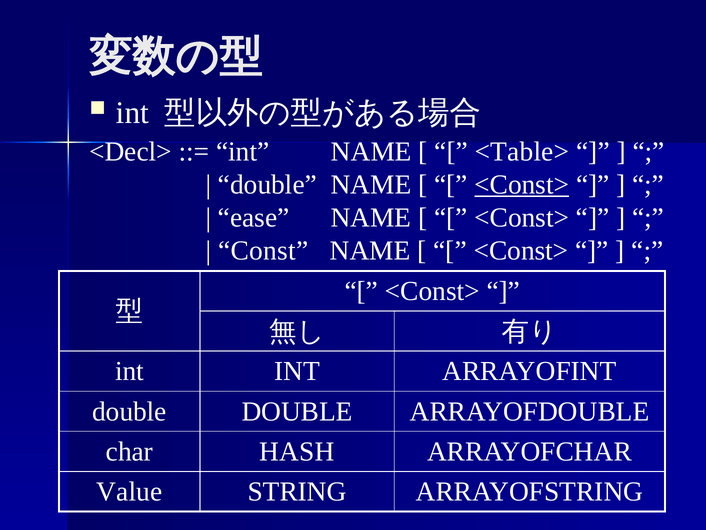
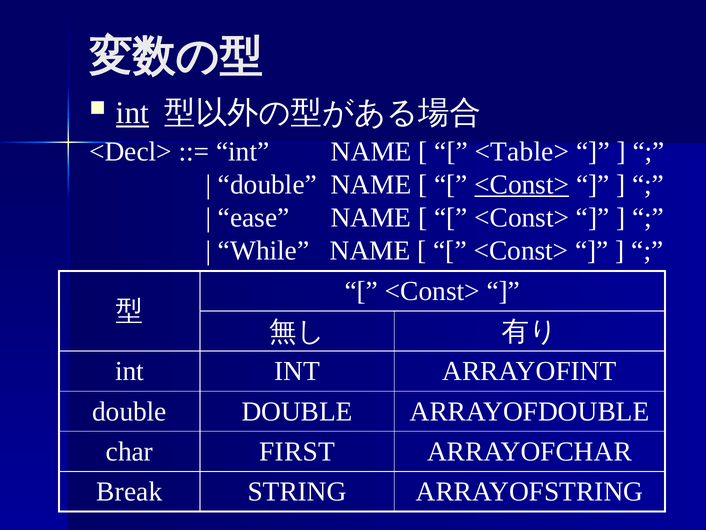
int at (132, 113) underline: none -> present
Const: Const -> While
HASH: HASH -> FIRST
Value: Value -> Break
